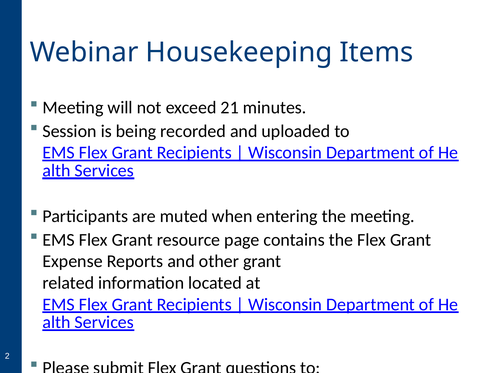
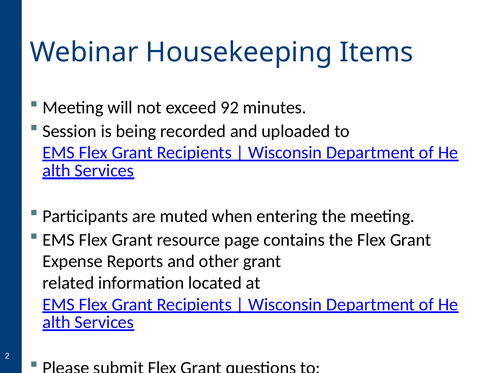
21: 21 -> 92
